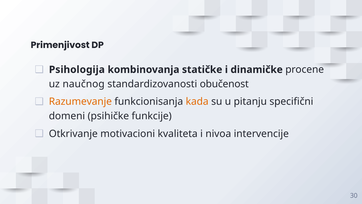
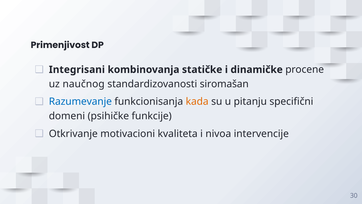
Psihologija: Psihologija -> Integrisani
obučenost: obučenost -> siromašan
Razumevanje colour: orange -> blue
